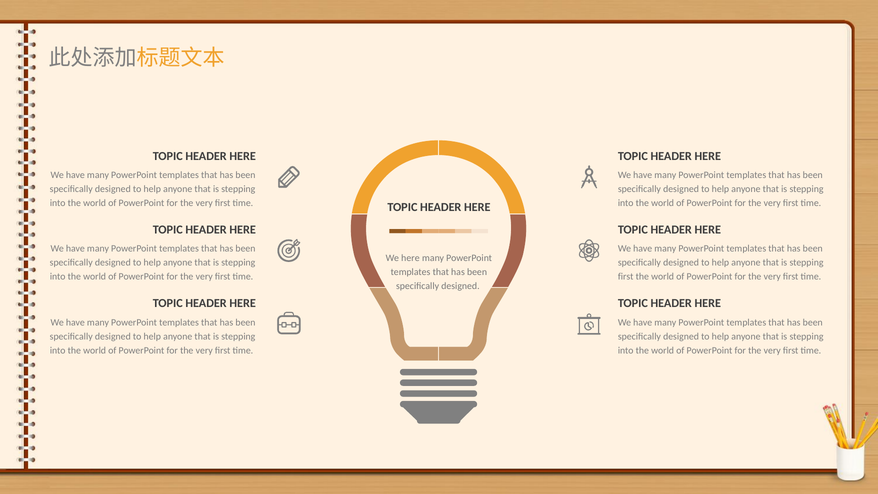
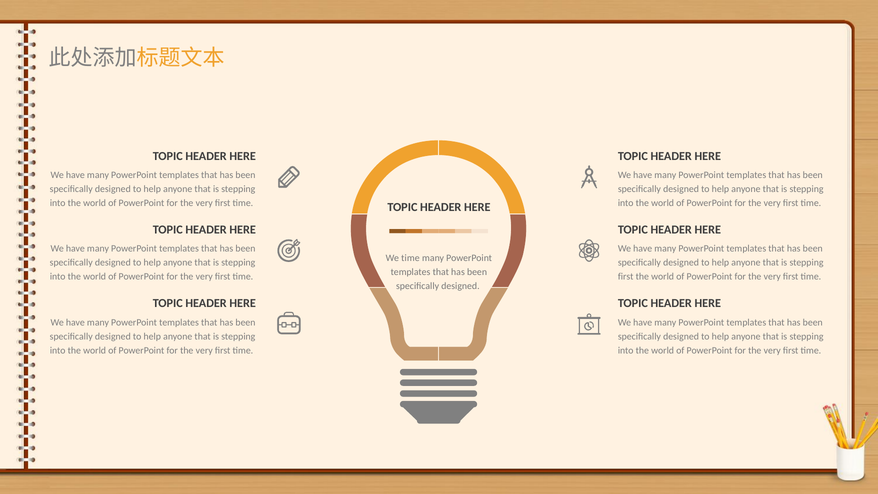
We here: here -> time
